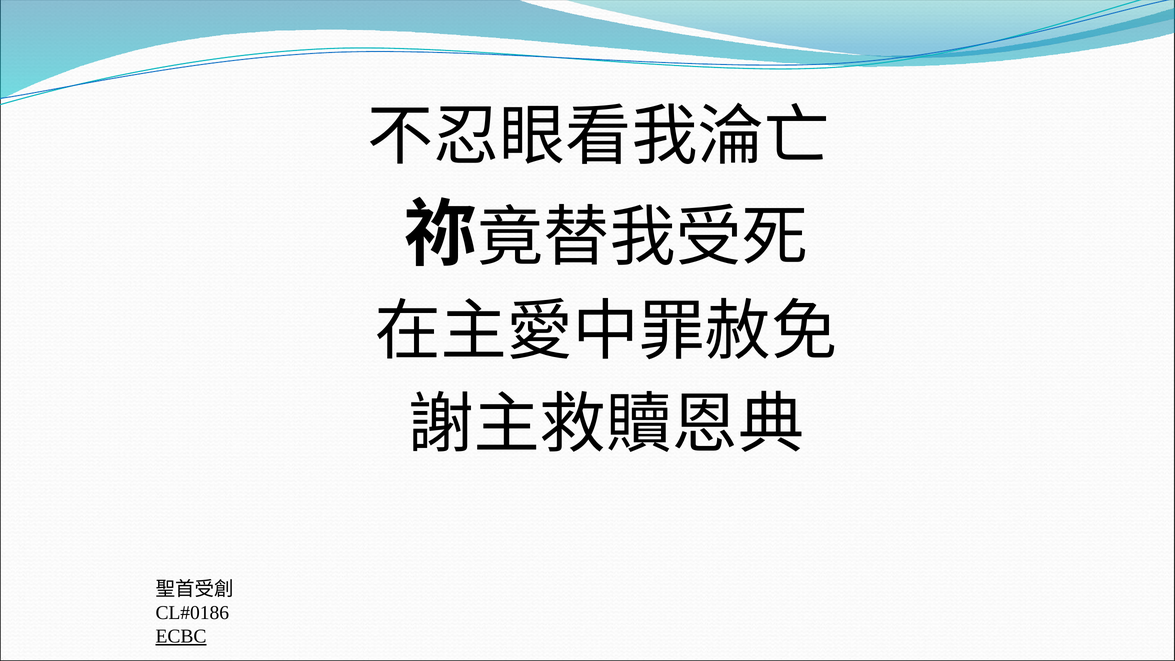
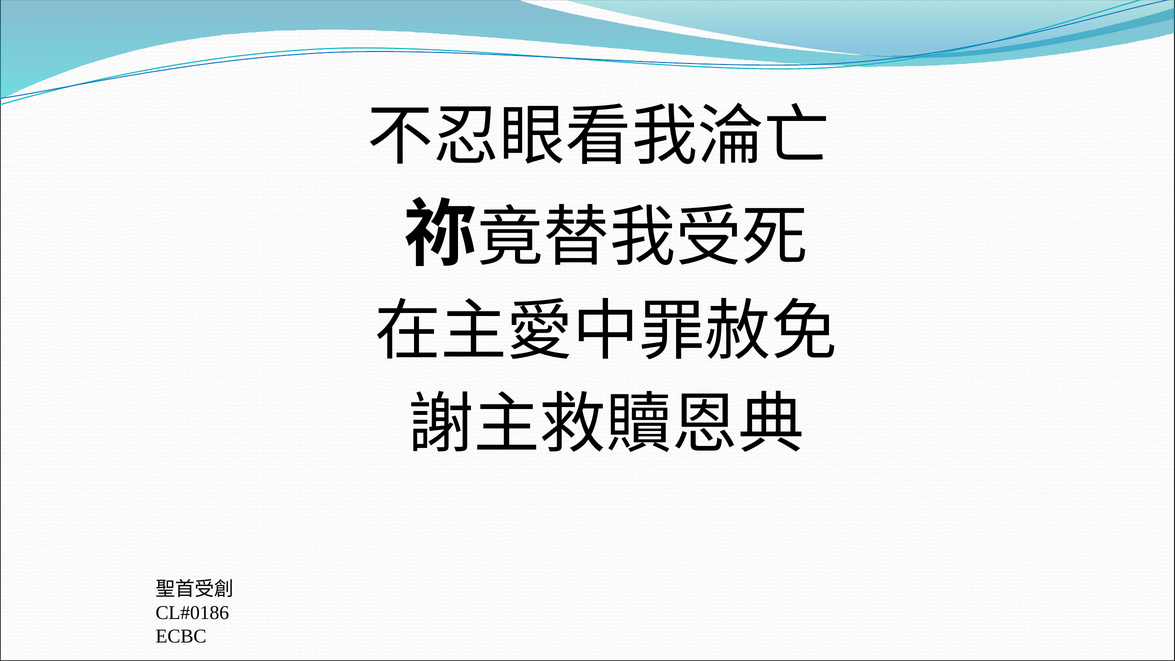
ECBC underline: present -> none
